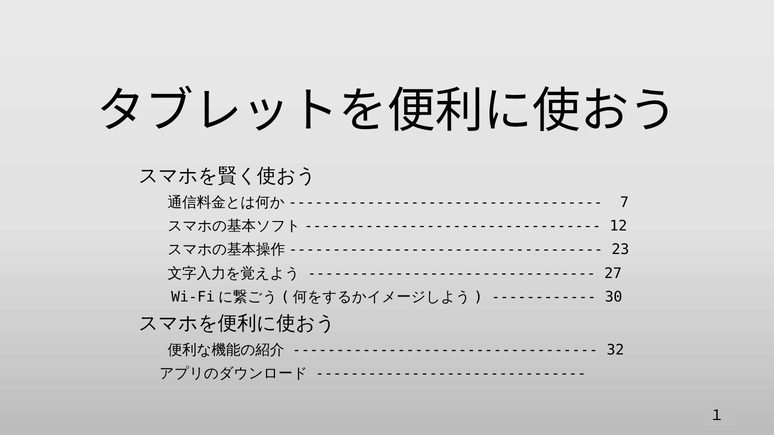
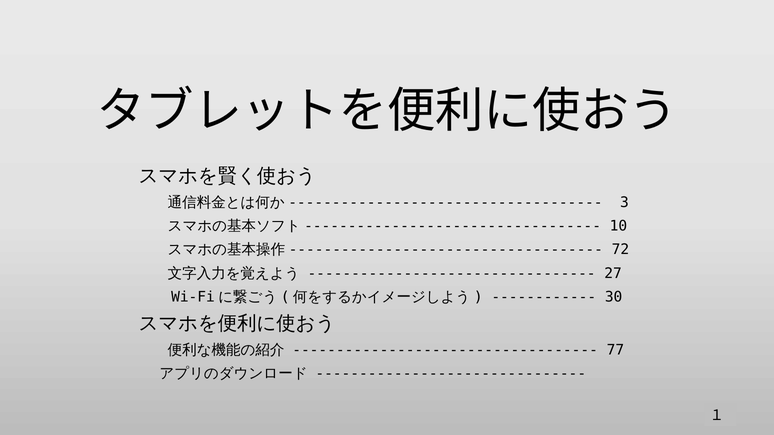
7: 7 -> 3
12: 12 -> 10
23: 23 -> 72
32: 32 -> 77
